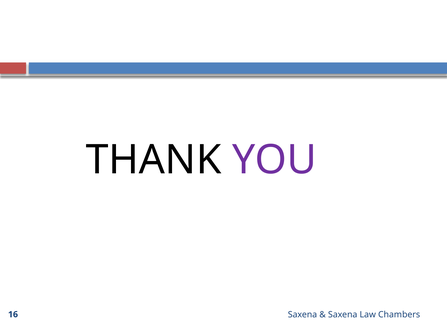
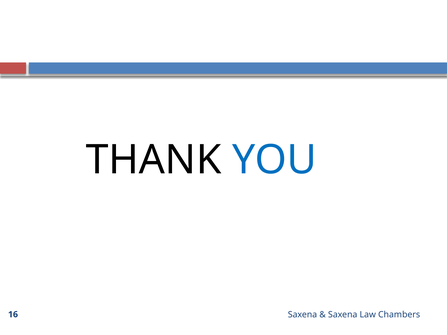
YOU colour: purple -> blue
